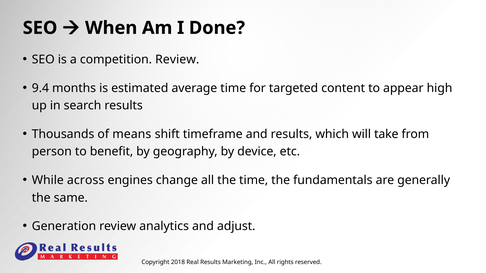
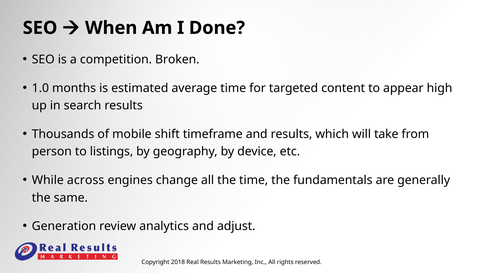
competition Review: Review -> Broken
9.4: 9.4 -> 1.0
means: means -> mobile
benefit: benefit -> listings
